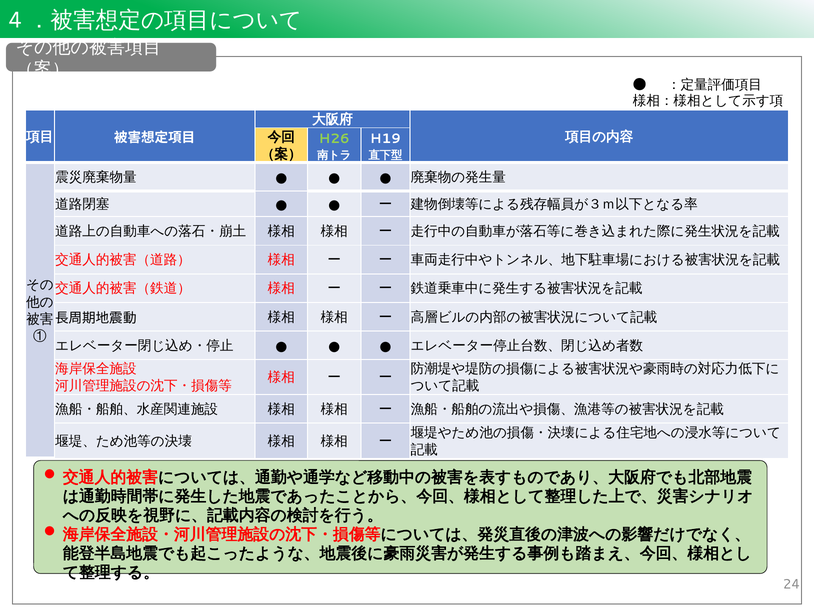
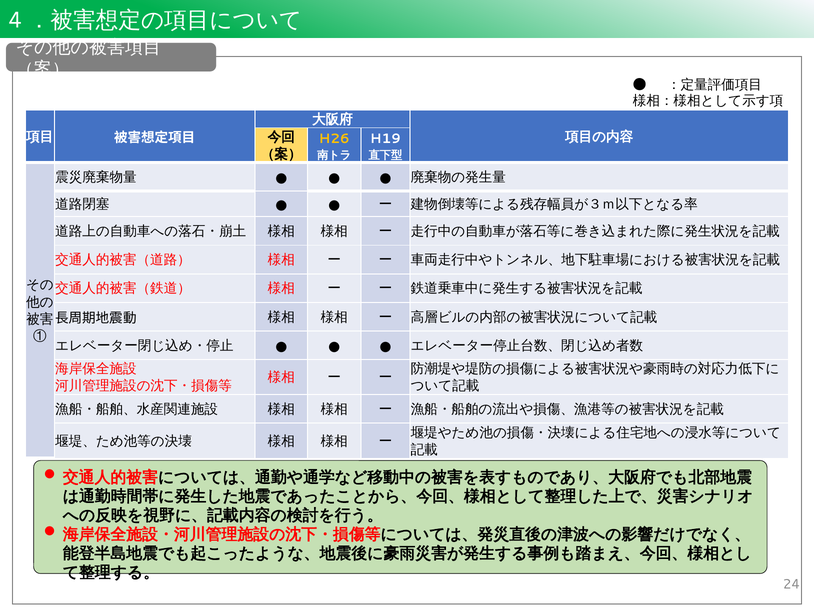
H26 colour: light green -> yellow
